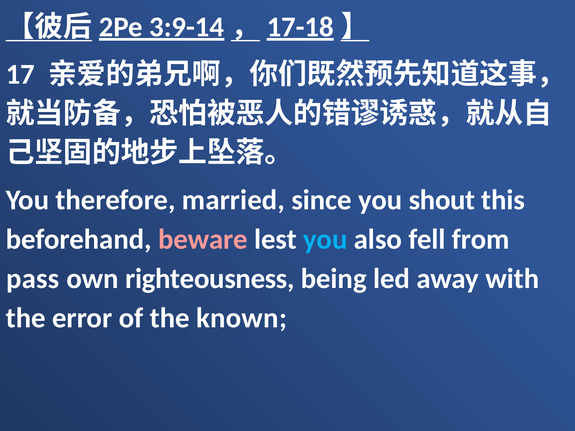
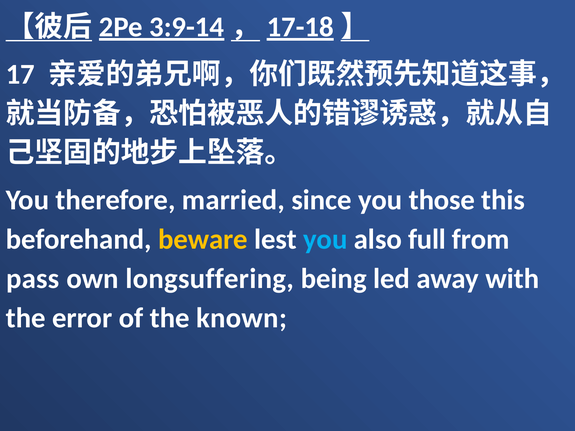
shout: shout -> those
beware colour: pink -> yellow
fell: fell -> full
righteousness: righteousness -> longsuffering
